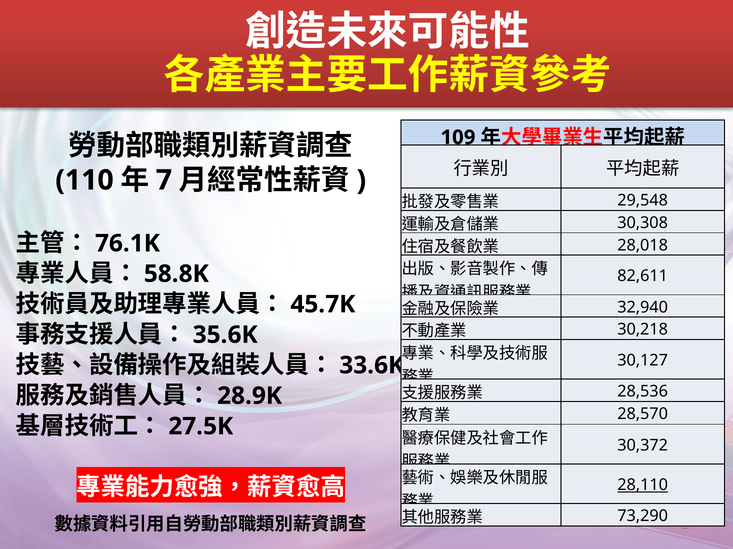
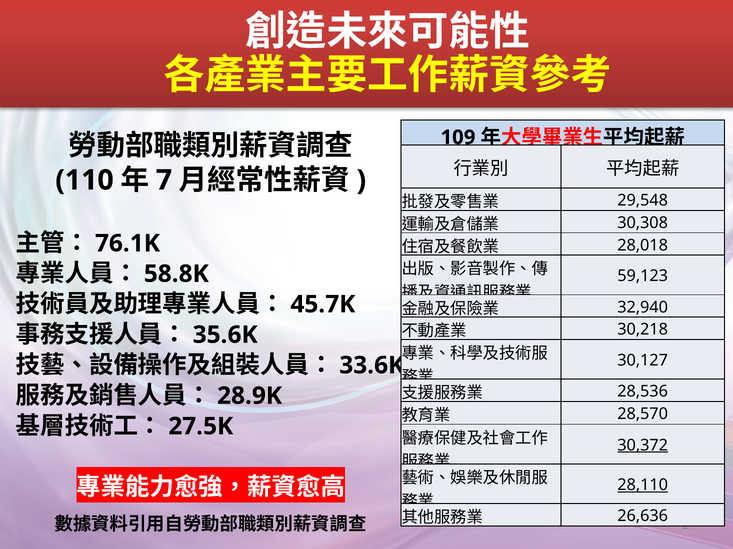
82,611: 82,611 -> 59,123
30,372 underline: none -> present
73,290: 73,290 -> 26,636
